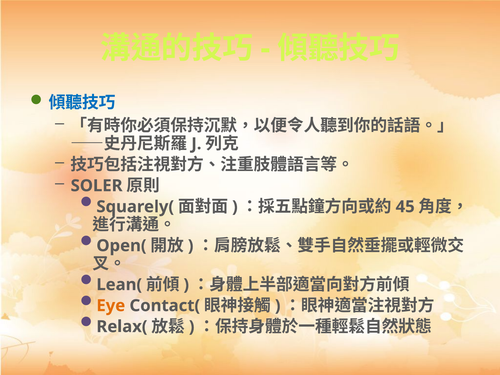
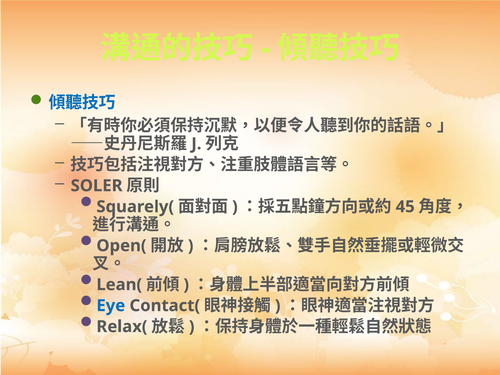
Eye colour: orange -> blue
